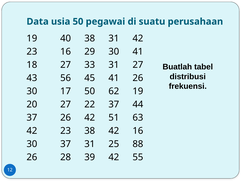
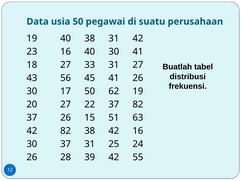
16 29: 29 -> 40
37 44: 44 -> 82
26 42: 42 -> 15
23 at (66, 131): 23 -> 82
88: 88 -> 24
